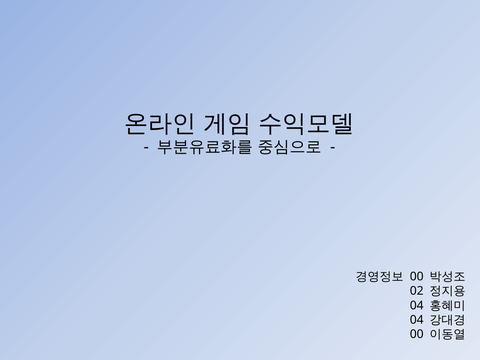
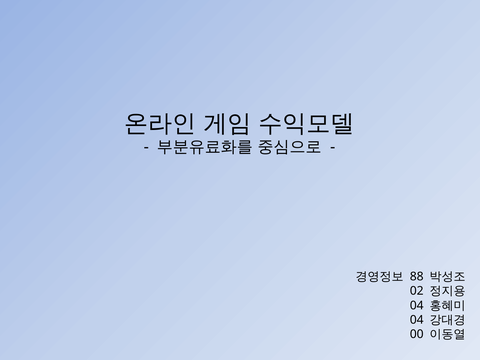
00 at (417, 277): 00 -> 88
